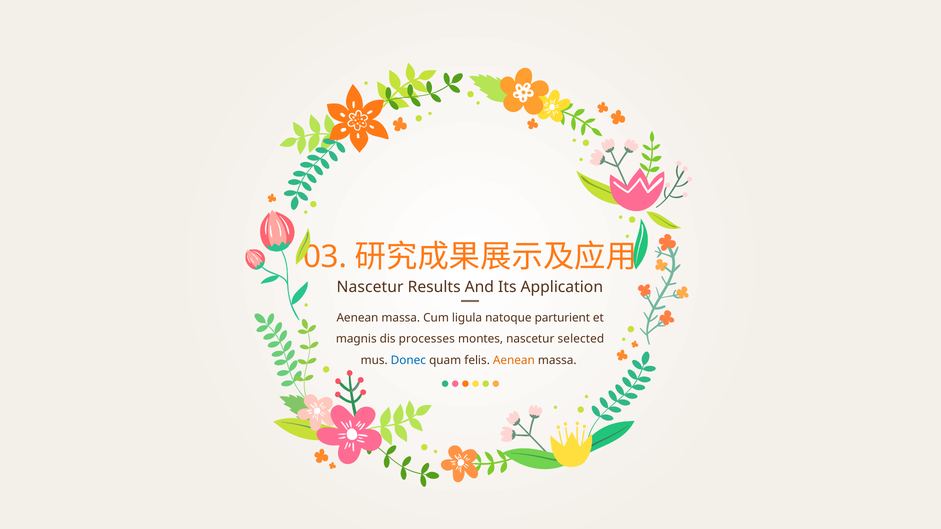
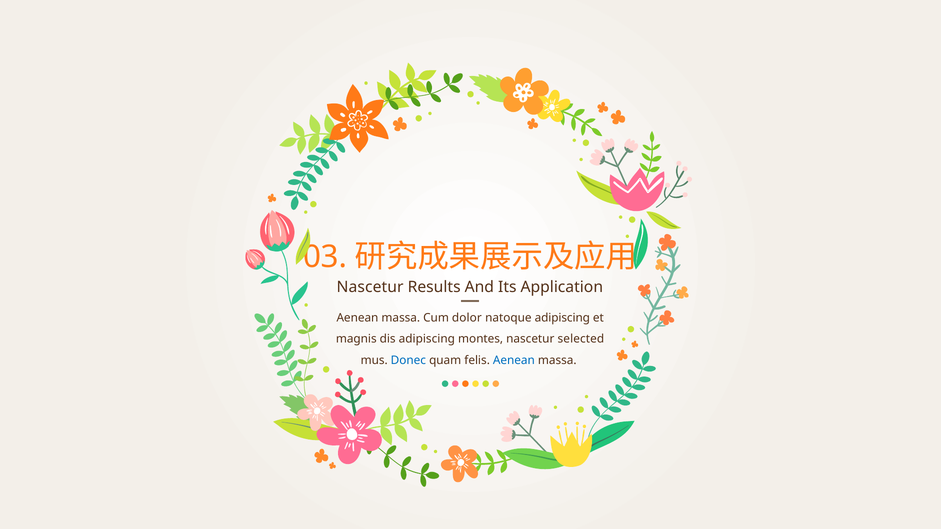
ligula: ligula -> dolor
natoque parturient: parturient -> adipiscing
dis processes: processes -> adipiscing
Aenean at (514, 360) colour: orange -> blue
